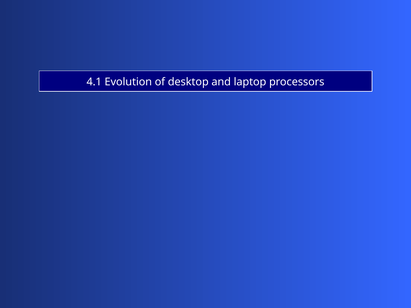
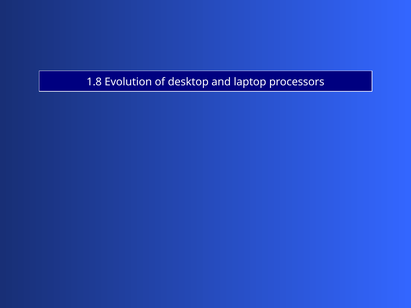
4.1: 4.1 -> 1.8
